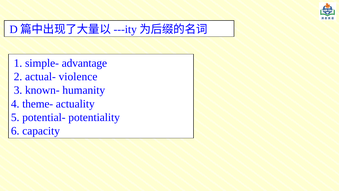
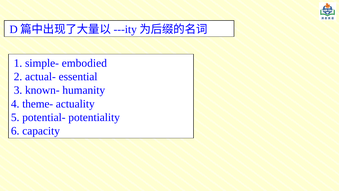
advantage: advantage -> embodied
violence: violence -> essential
